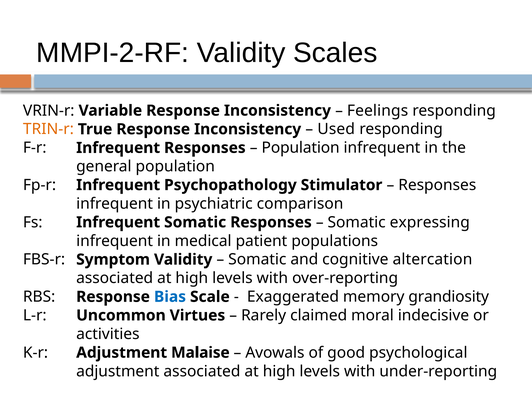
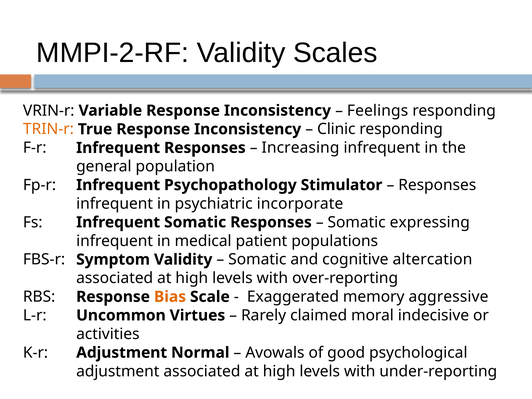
Used: Used -> Clinic
Population at (301, 148): Population -> Increasing
comparison: comparison -> incorporate
Bias colour: blue -> orange
grandiosity: grandiosity -> aggressive
Malaise: Malaise -> Normal
